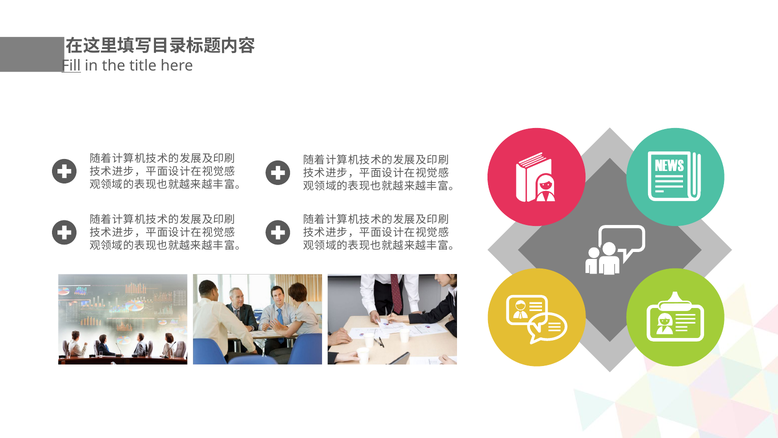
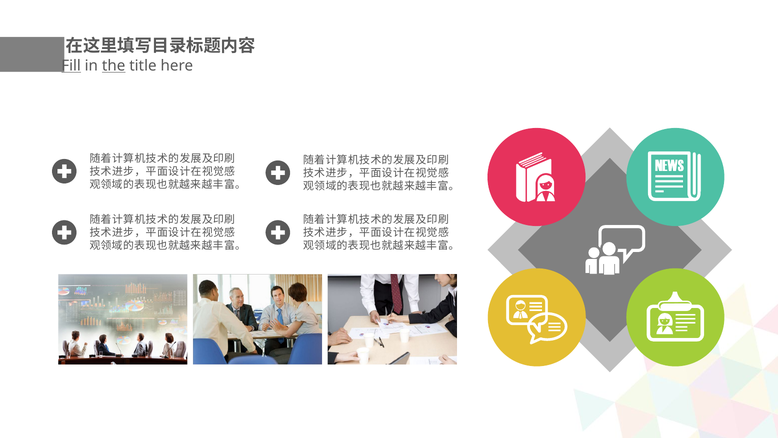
the underline: none -> present
